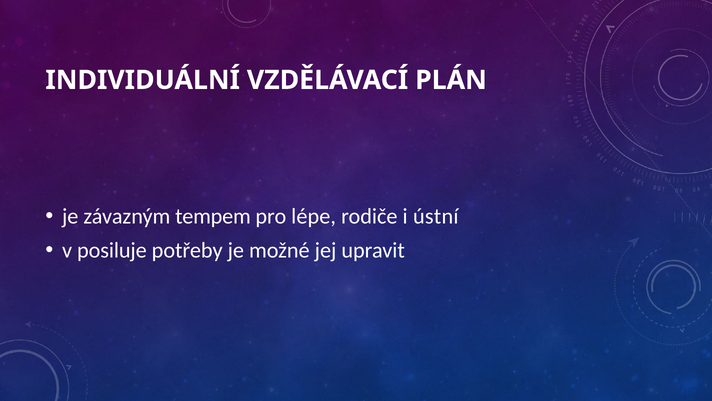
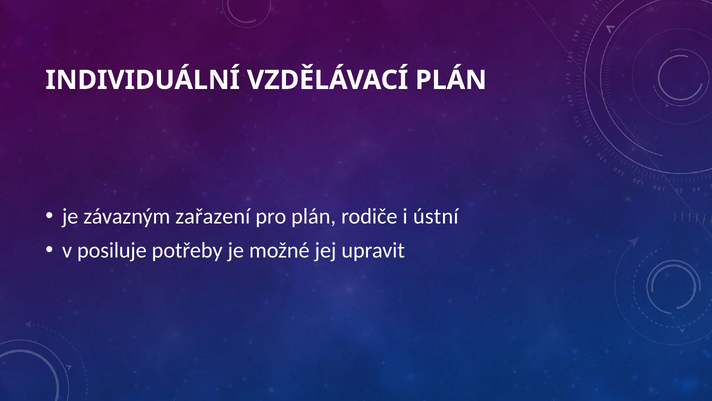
tempem: tempem -> zařazení
pro lépe: lépe -> plán
